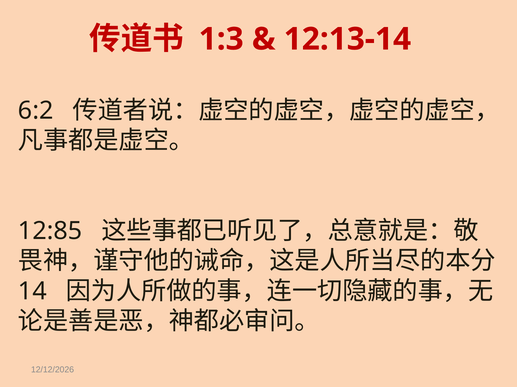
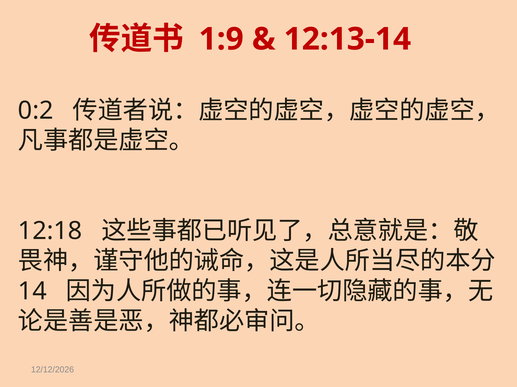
1:3: 1:3 -> 1:9
6:2: 6:2 -> 0:2
12:85: 12:85 -> 12:18
